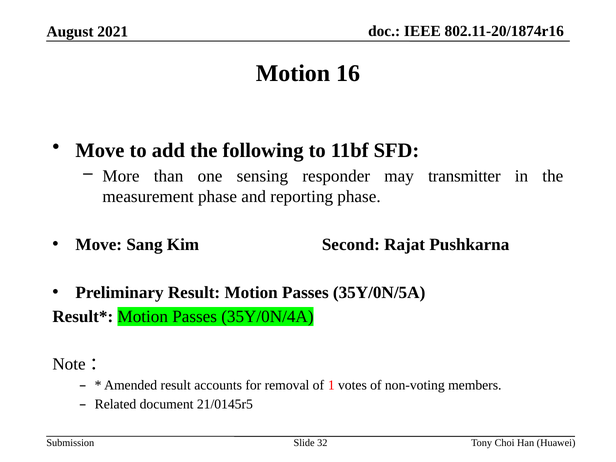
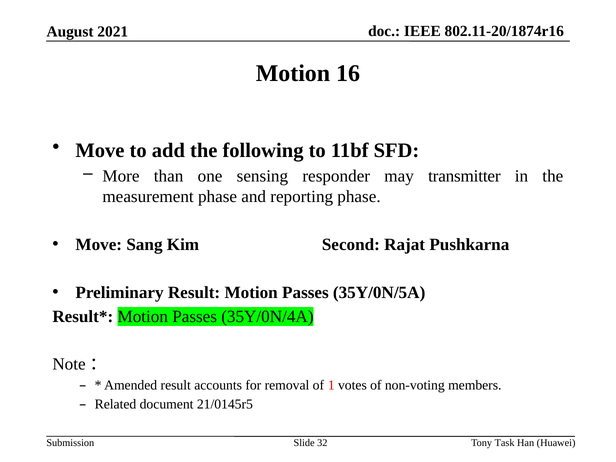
Choi: Choi -> Task
